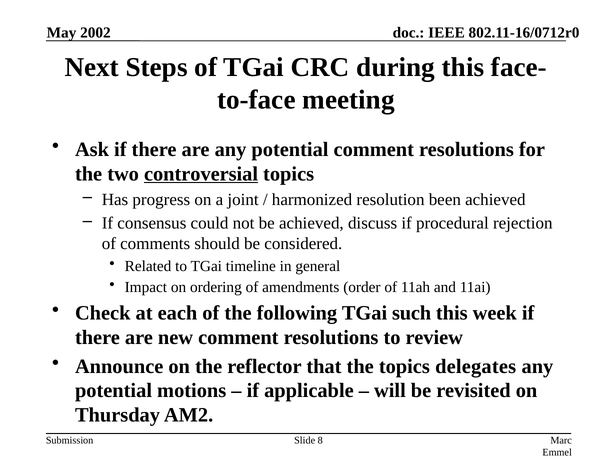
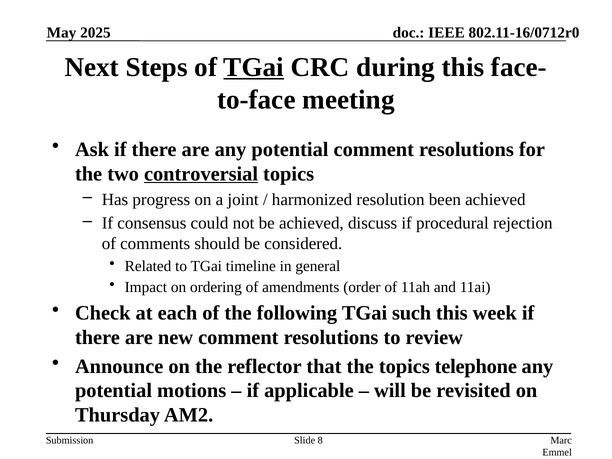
2002: 2002 -> 2025
TGai at (254, 67) underline: none -> present
delegates: delegates -> telephone
